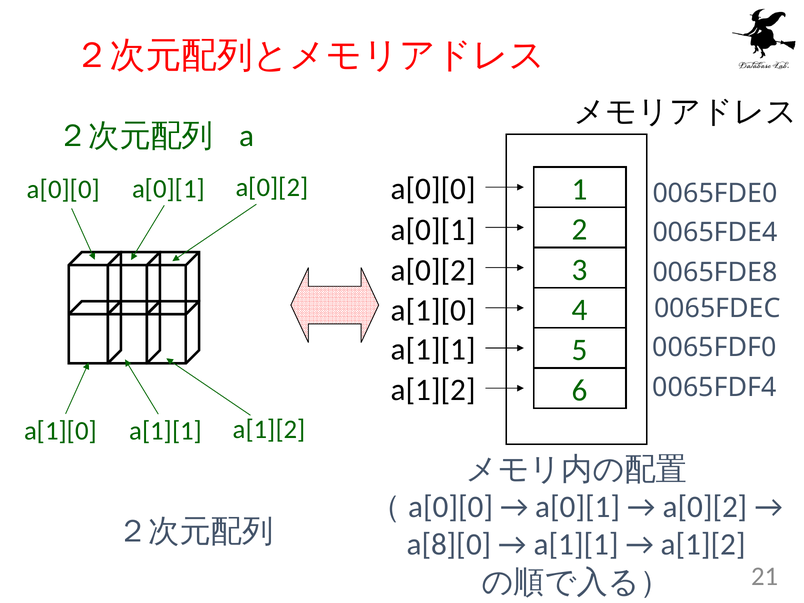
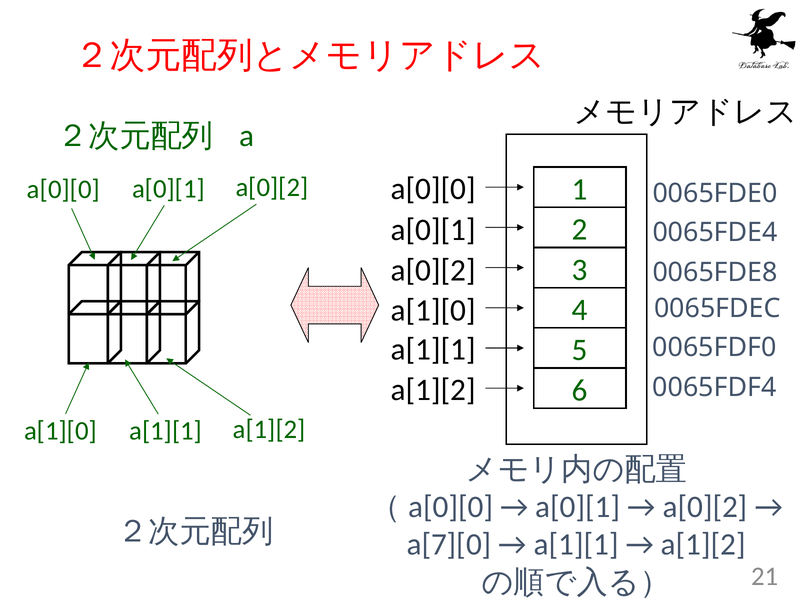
a[8][0: a[8][0 -> a[7][0
